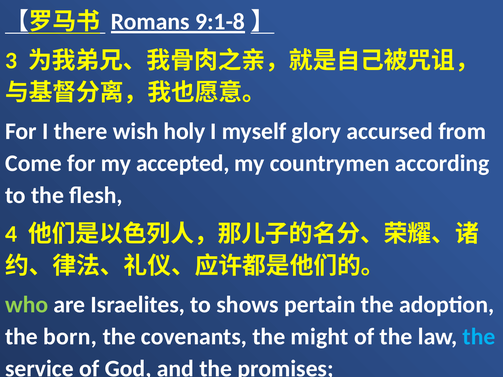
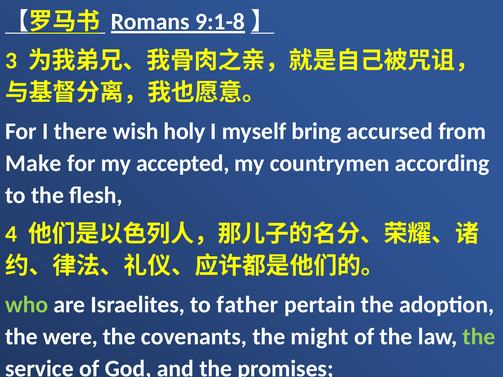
glory: glory -> bring
Come: Come -> Make
shows: shows -> father
born: born -> were
the at (479, 337) colour: light blue -> light green
